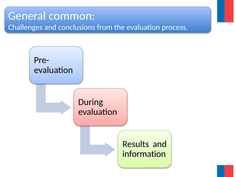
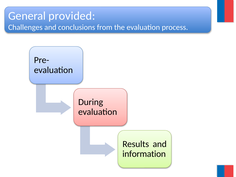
common: common -> provided
